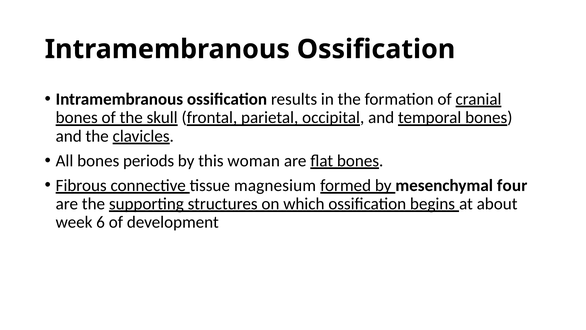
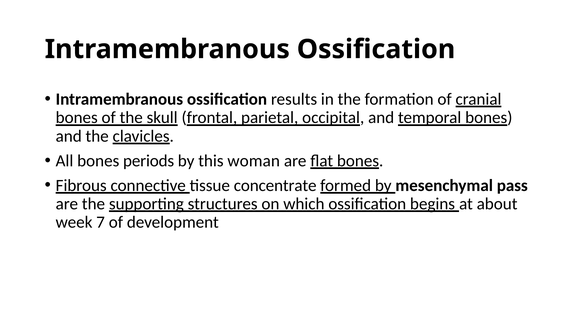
magnesium: magnesium -> concentrate
four: four -> pass
6: 6 -> 7
